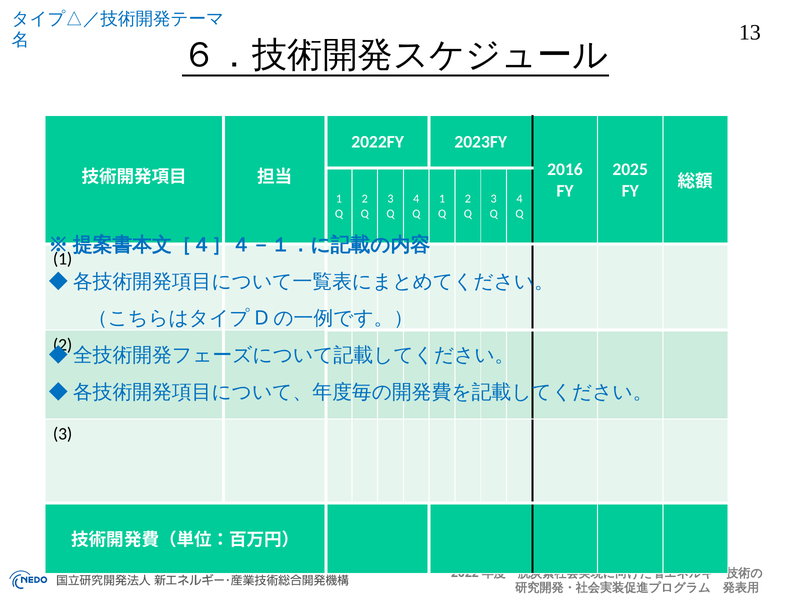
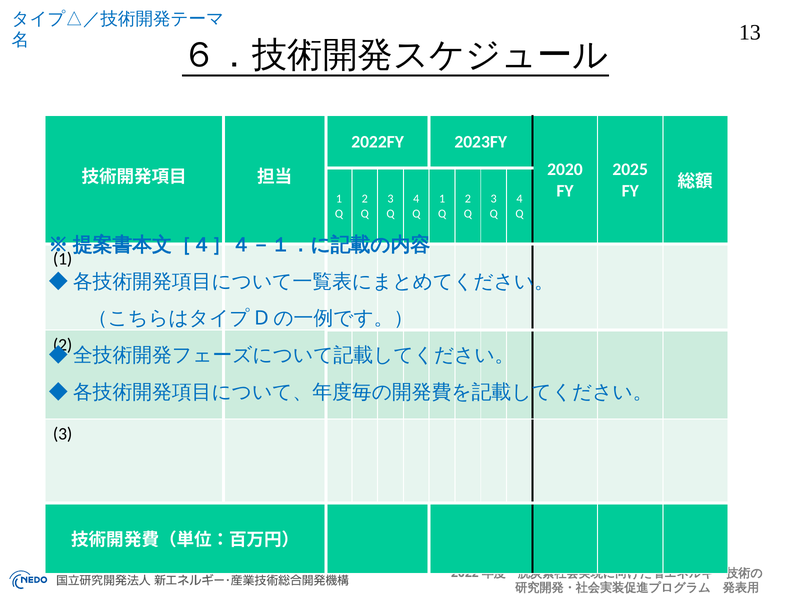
2016: 2016 -> 2020
